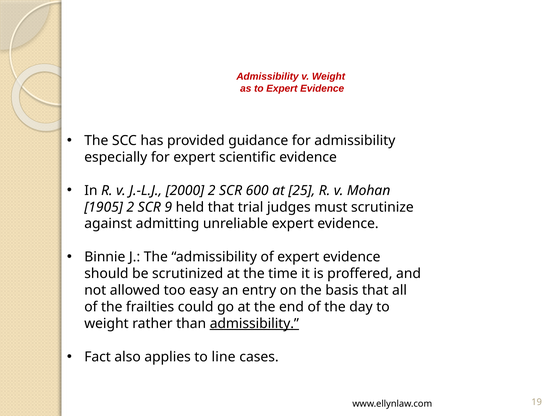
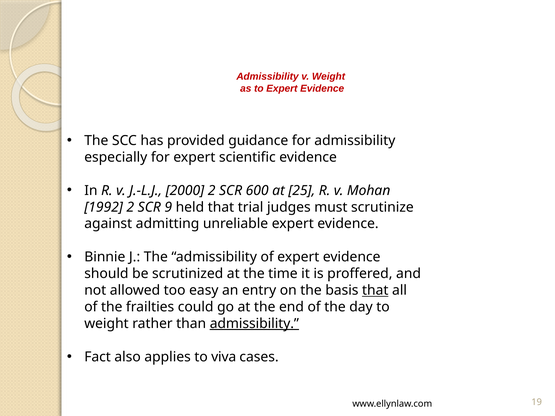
1905: 1905 -> 1992
that at (375, 290) underline: none -> present
line: line -> viva
